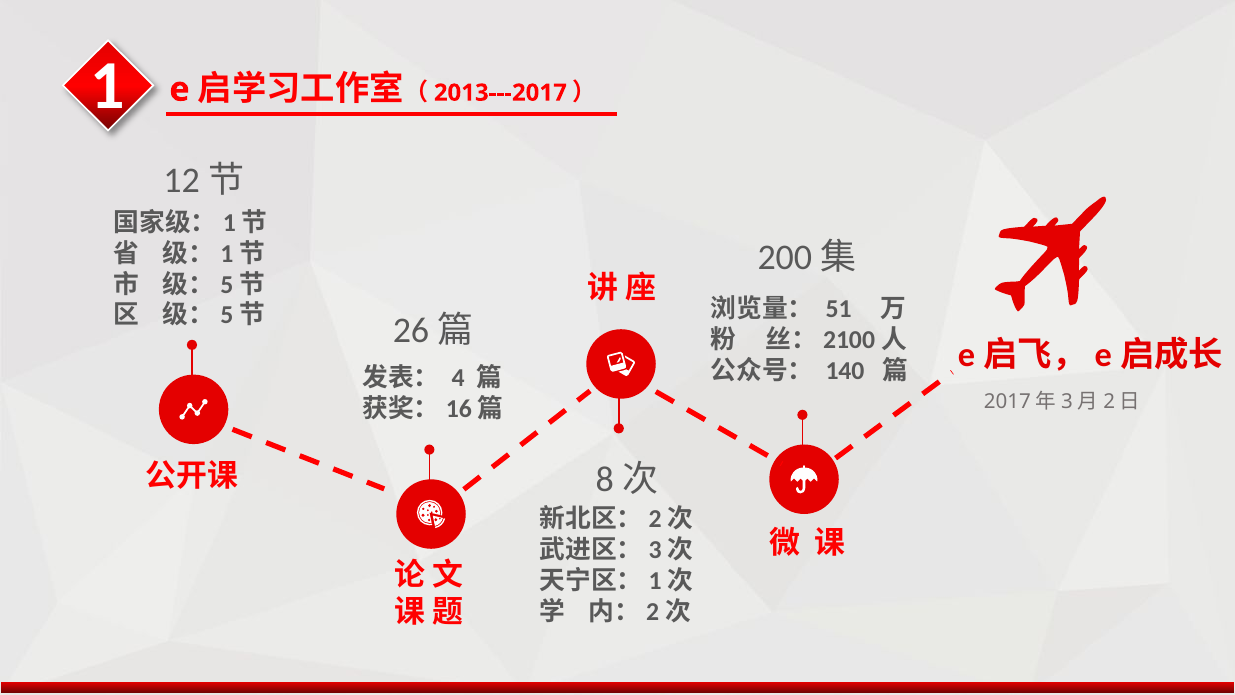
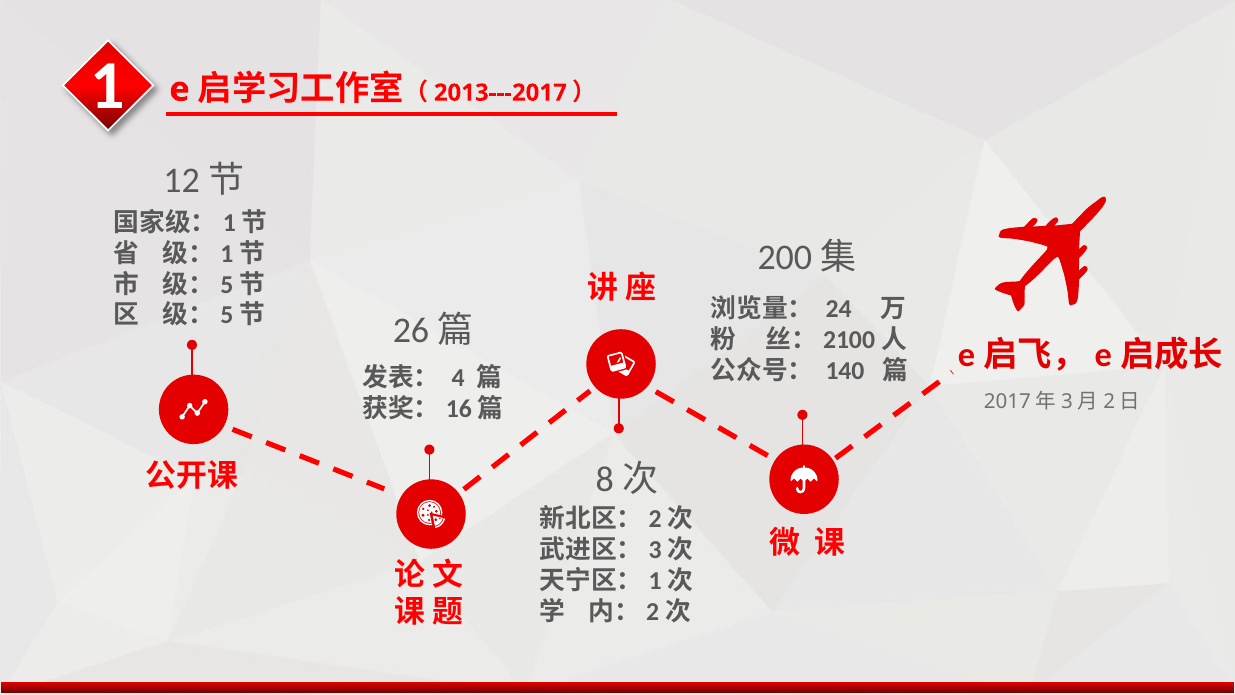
51: 51 -> 24
